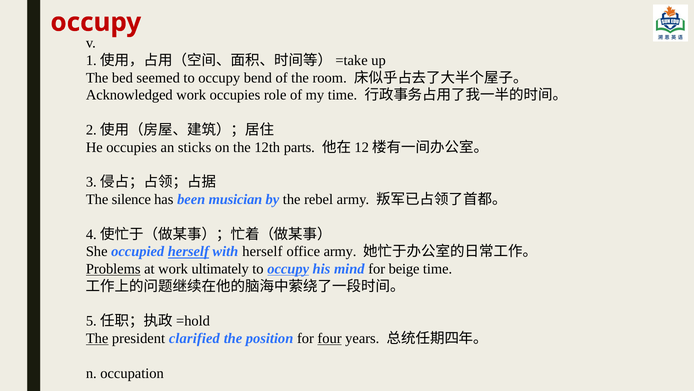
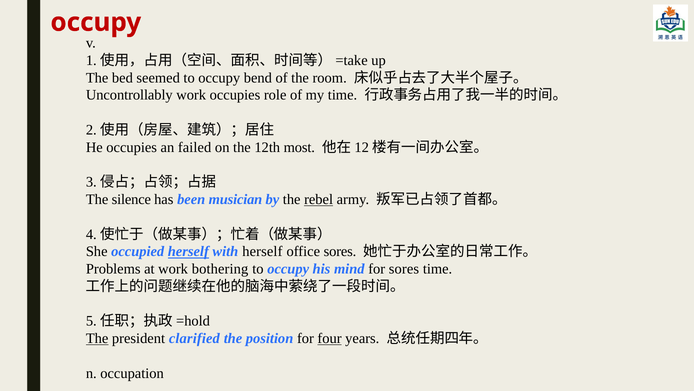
Acknowledged: Acknowledged -> Uncontrollably
sticks: sticks -> failed
parts: parts -> most
rebel underline: none -> present
office army: army -> sores
Problems underline: present -> none
ultimately: ultimately -> bothering
occupy at (288, 269) underline: present -> none
for beige: beige -> sores
